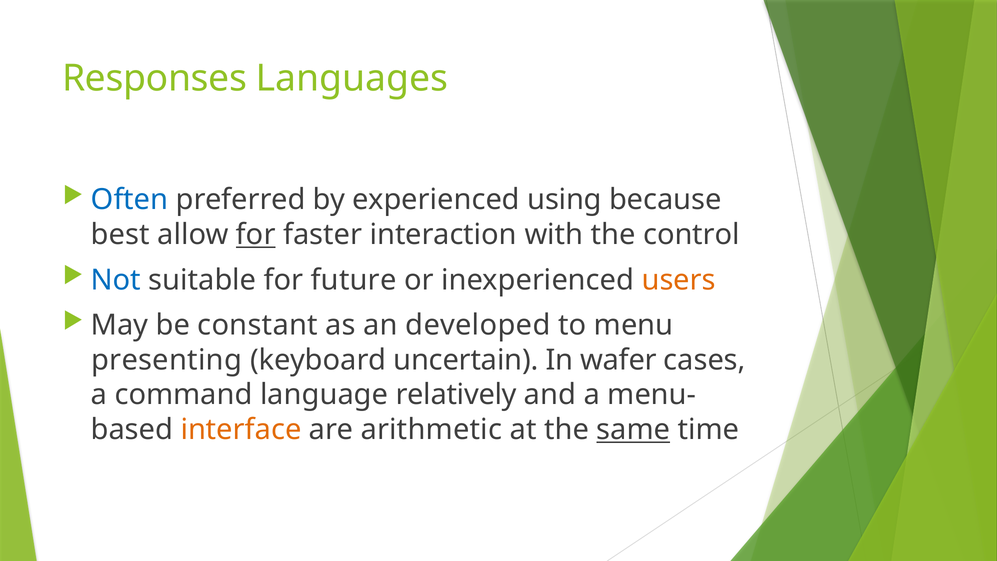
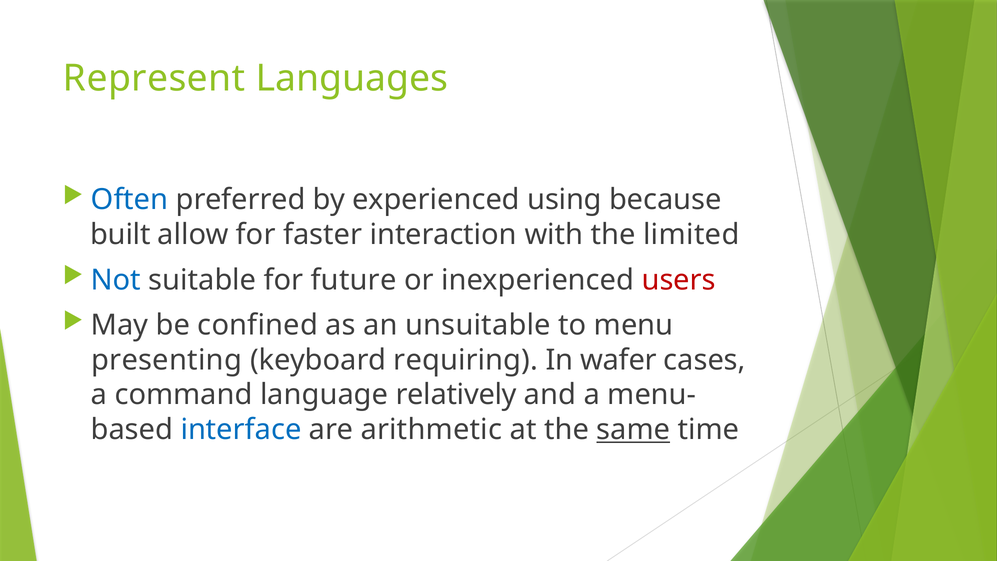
Responses: Responses -> Represent
best: best -> built
for at (256, 235) underline: present -> none
control: control -> limited
users colour: orange -> red
constant: constant -> confined
developed: developed -> unsuitable
uncertain: uncertain -> requiring
interface colour: orange -> blue
